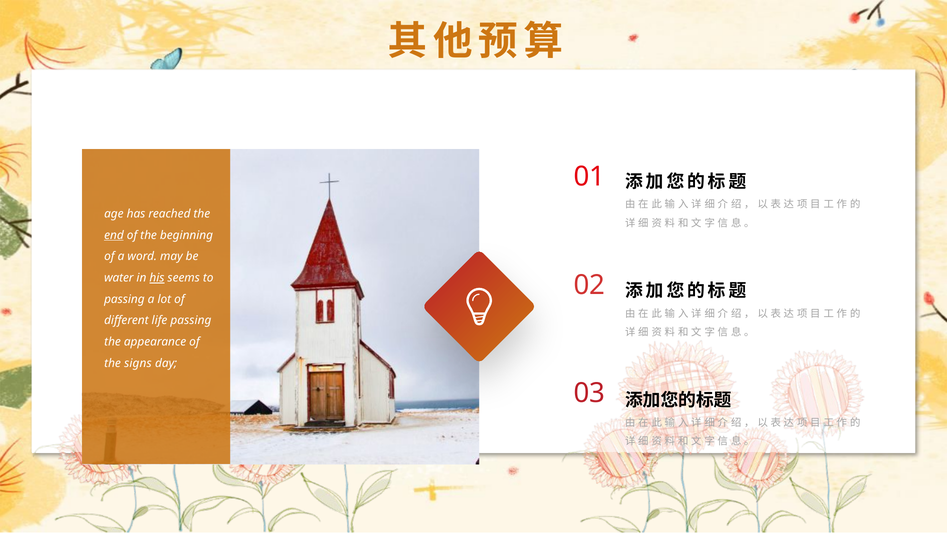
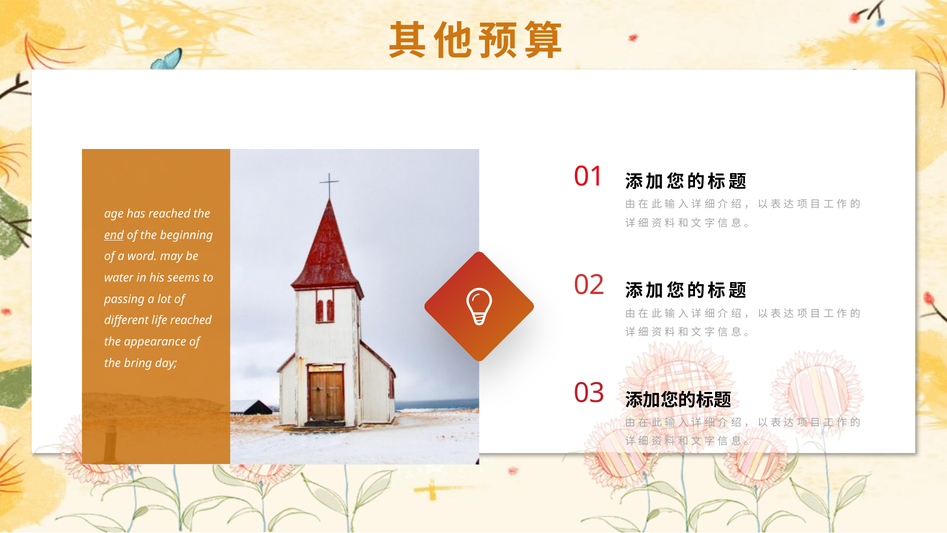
his underline: present -> none
life passing: passing -> reached
signs: signs -> bring
